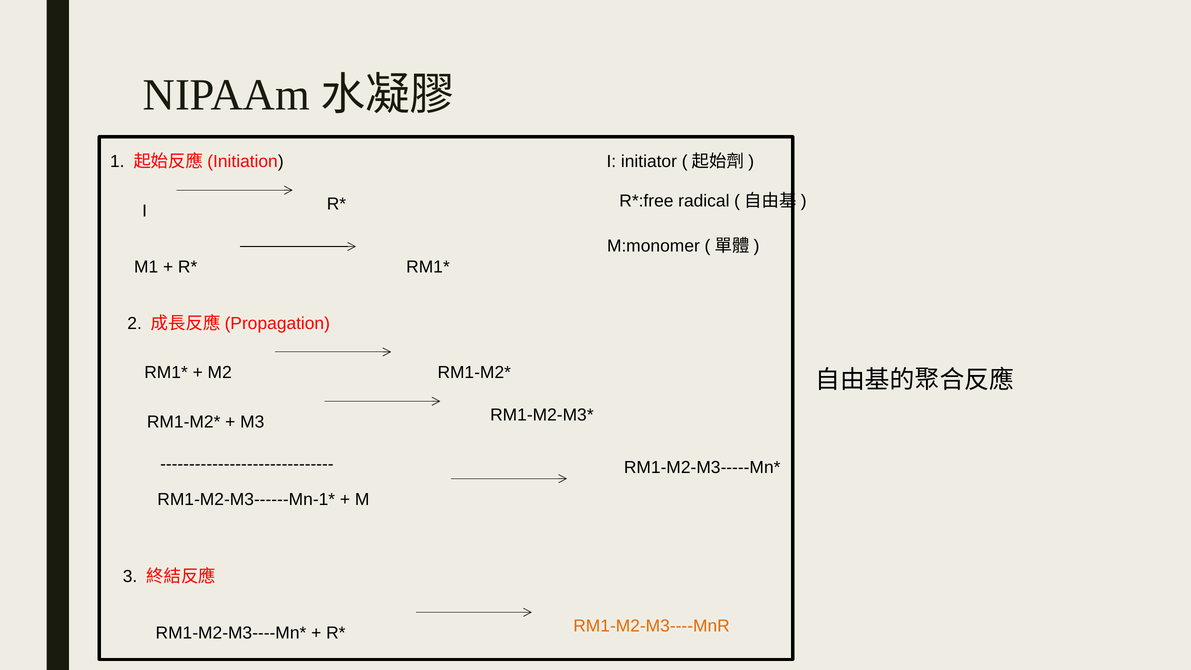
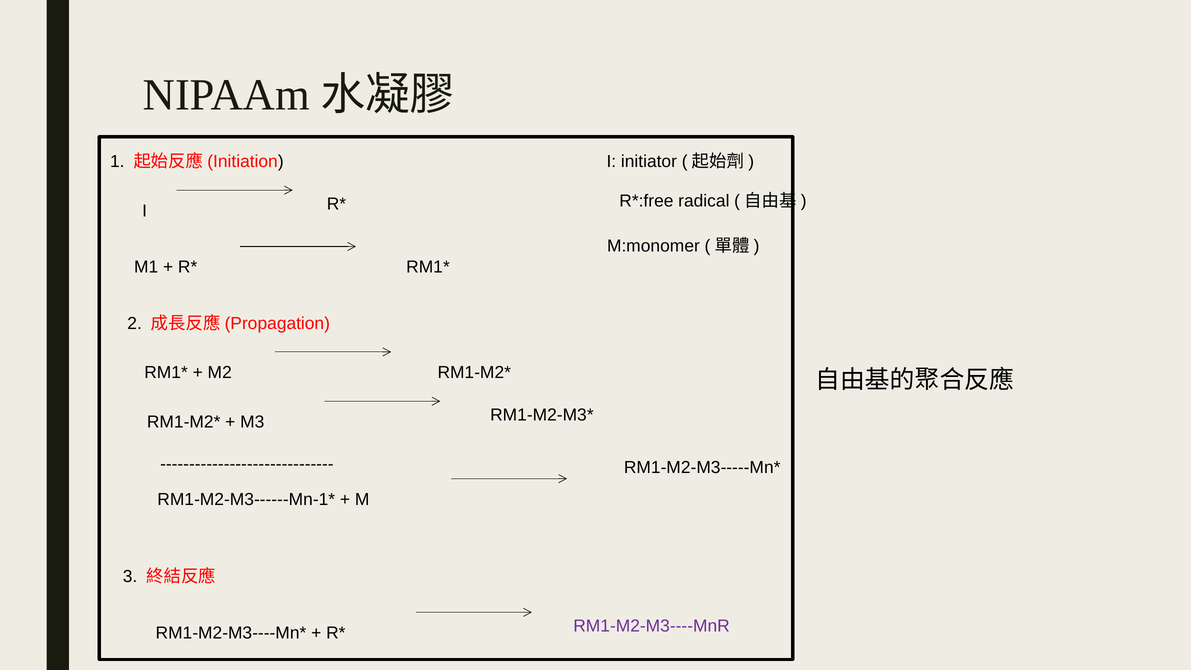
RM1-M2-M3----MnR colour: orange -> purple
